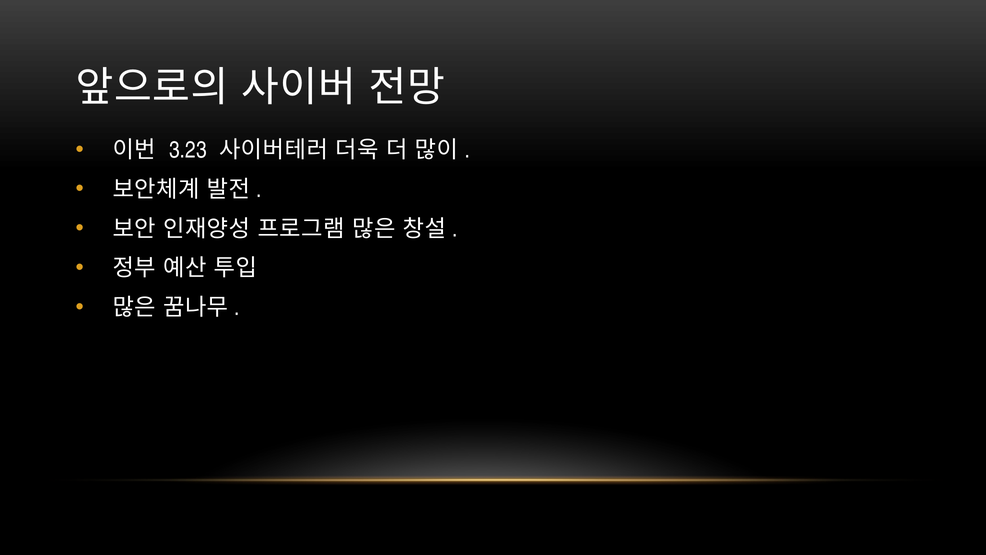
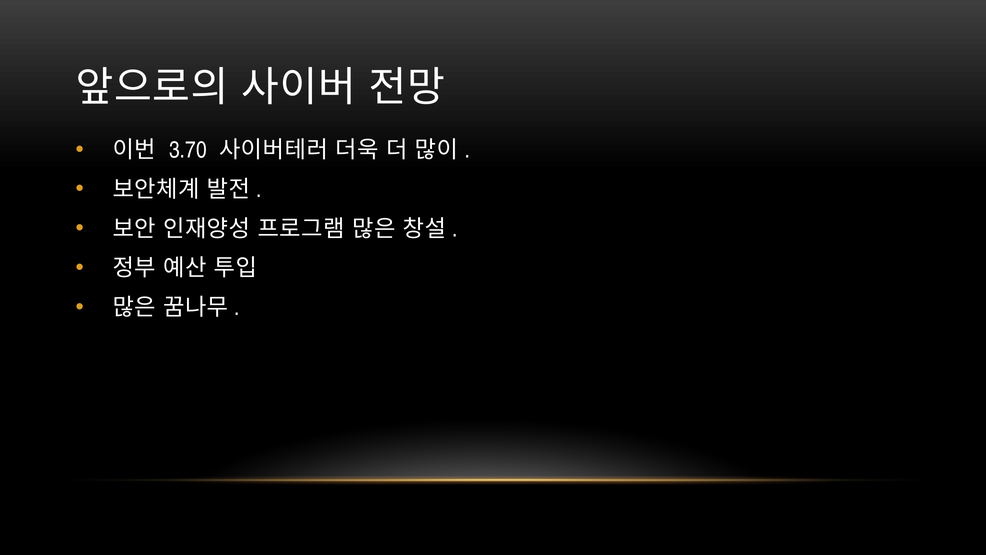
3.23: 3.23 -> 3.70
